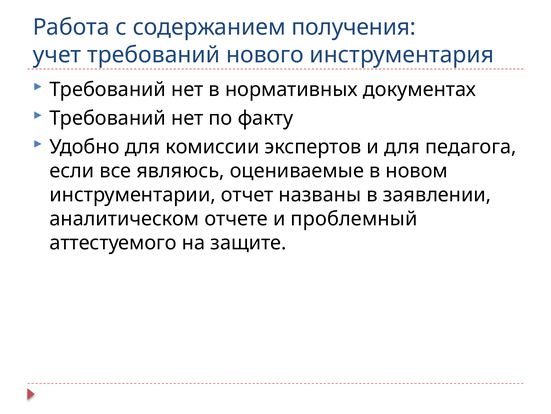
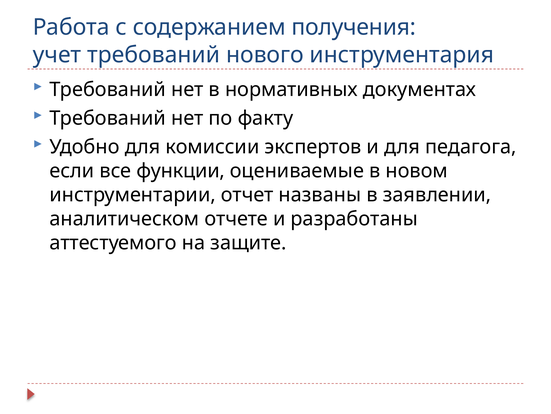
являюсь: являюсь -> функции
проблемный: проблемный -> разработаны
